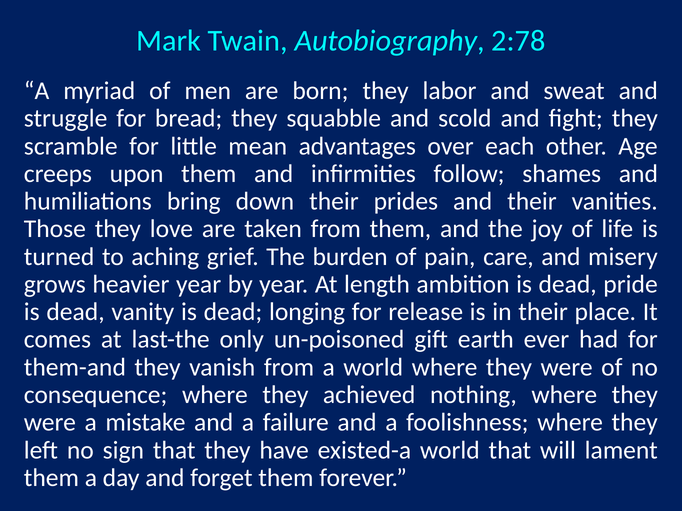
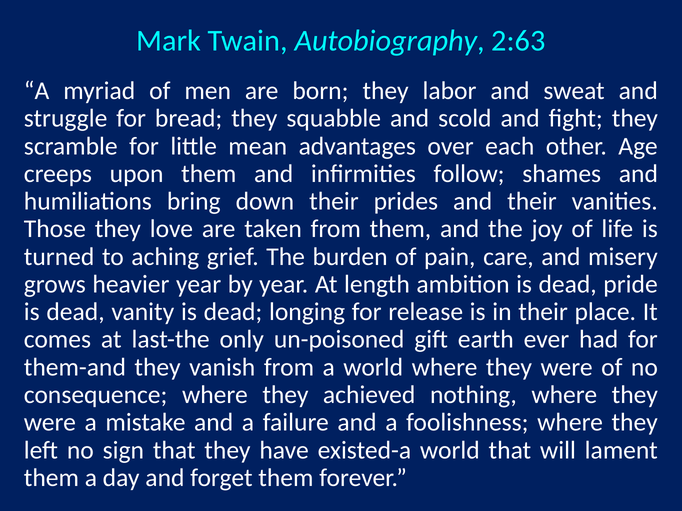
2:78: 2:78 -> 2:63
